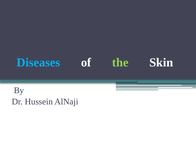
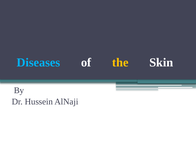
the colour: light green -> yellow
